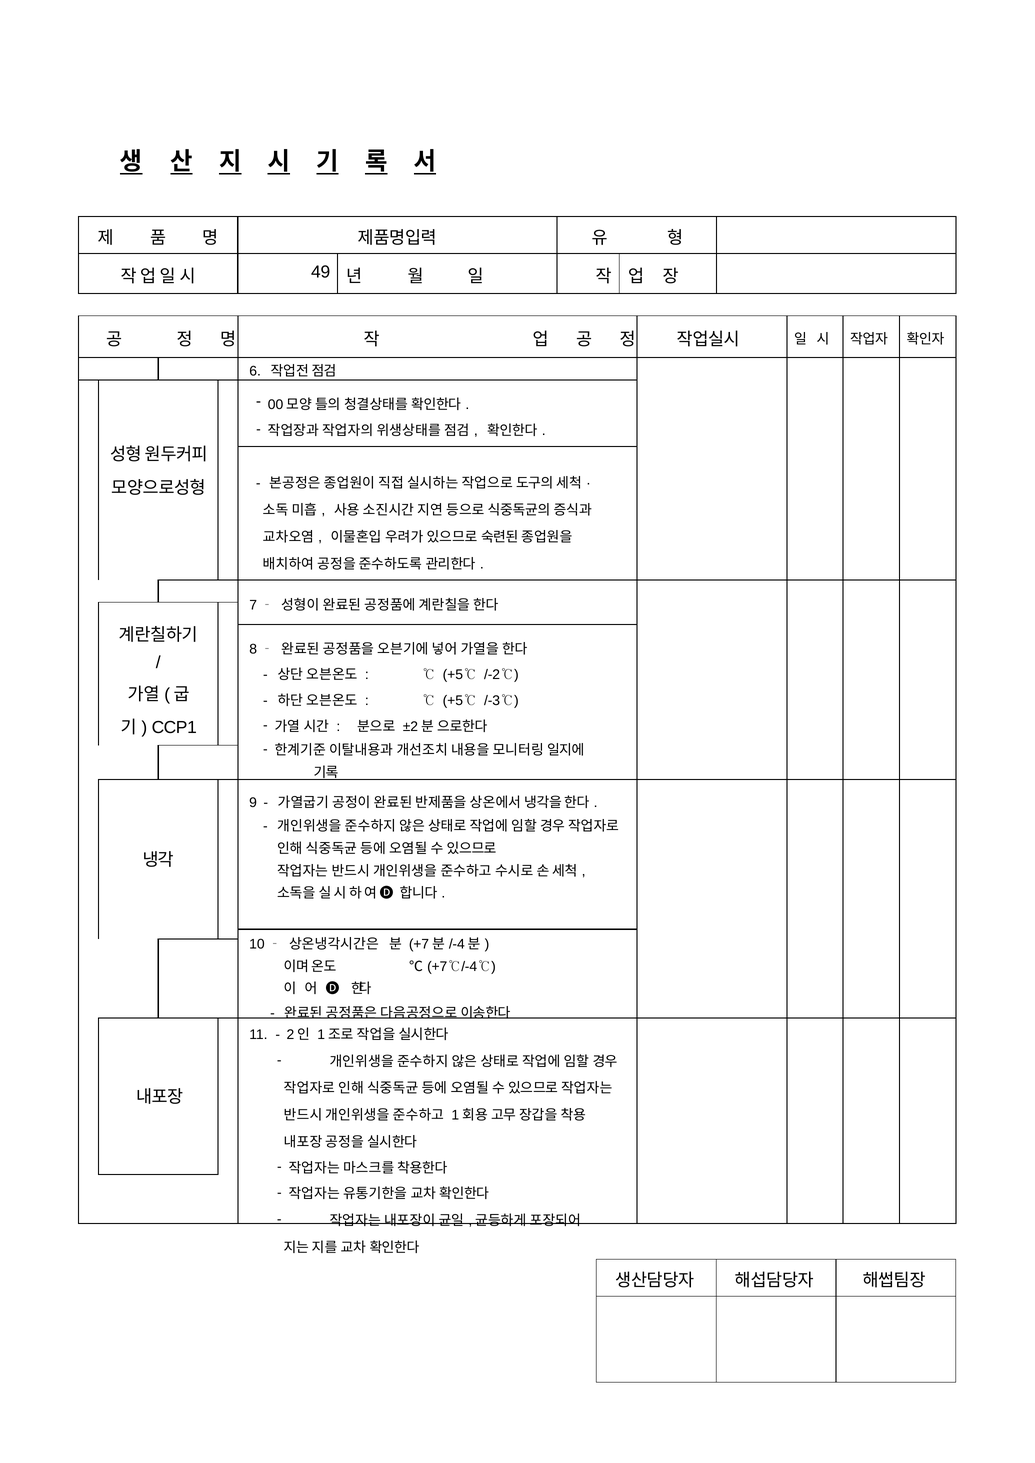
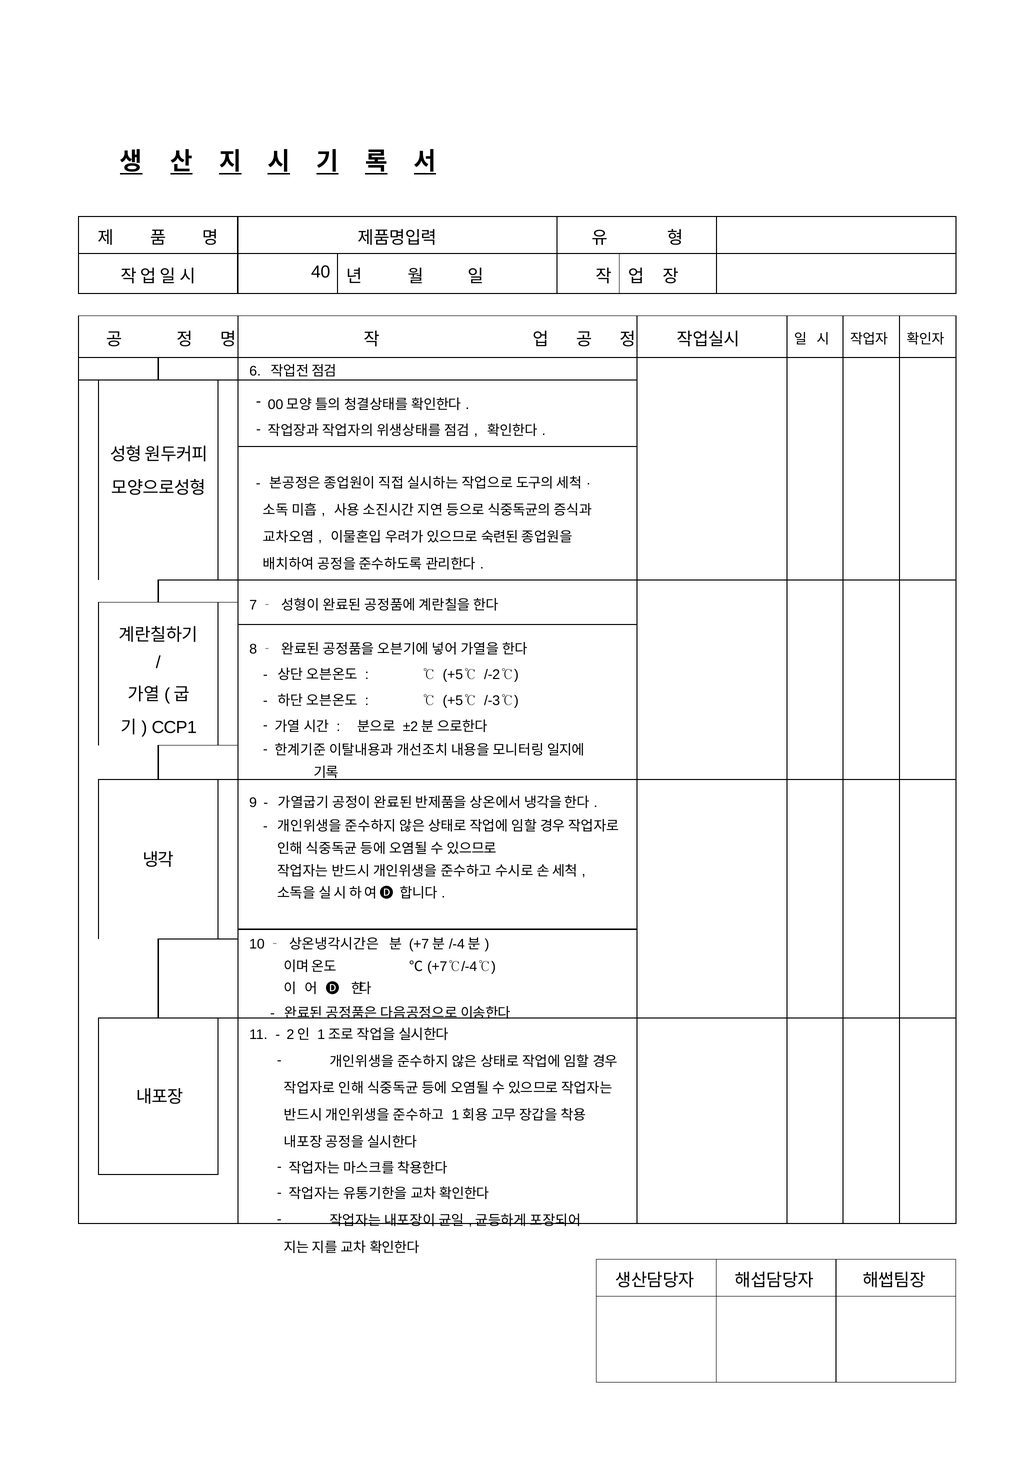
49: 49 -> 40
